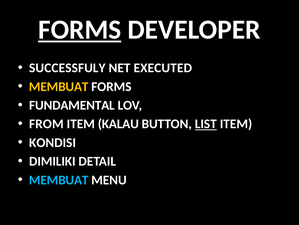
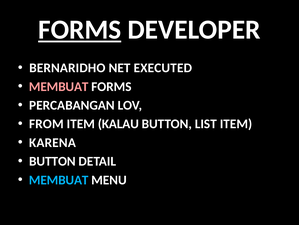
SUCCESSFULY: SUCCESSFULY -> BERNARIDHO
MEMBUAT at (59, 86) colour: yellow -> pink
FUNDAMENTAL: FUNDAMENTAL -> PERCABANGAN
LIST underline: present -> none
KONDISI: KONDISI -> KARENA
DIMILIKI at (52, 161): DIMILIKI -> BUTTON
